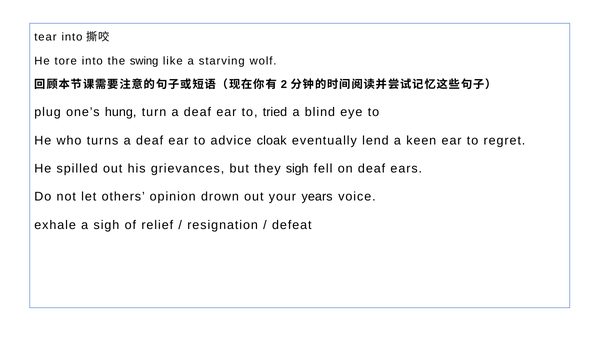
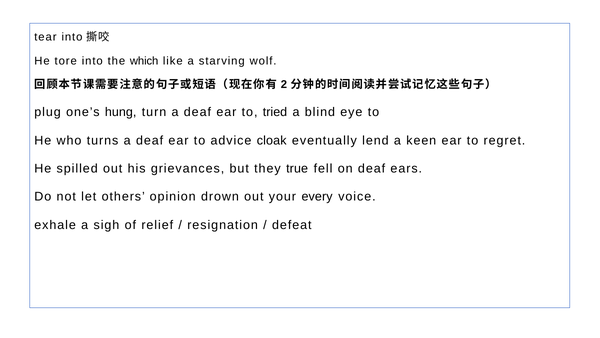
swing: swing -> which
they sigh: sigh -> true
years: years -> every
